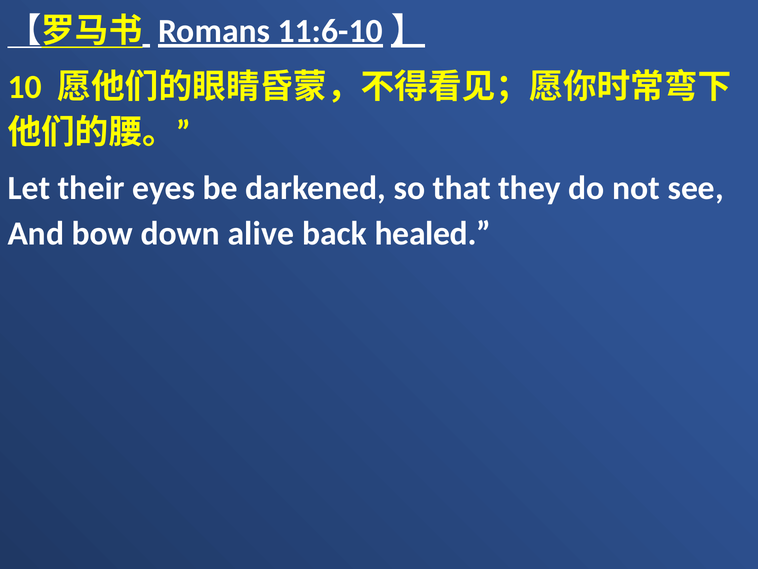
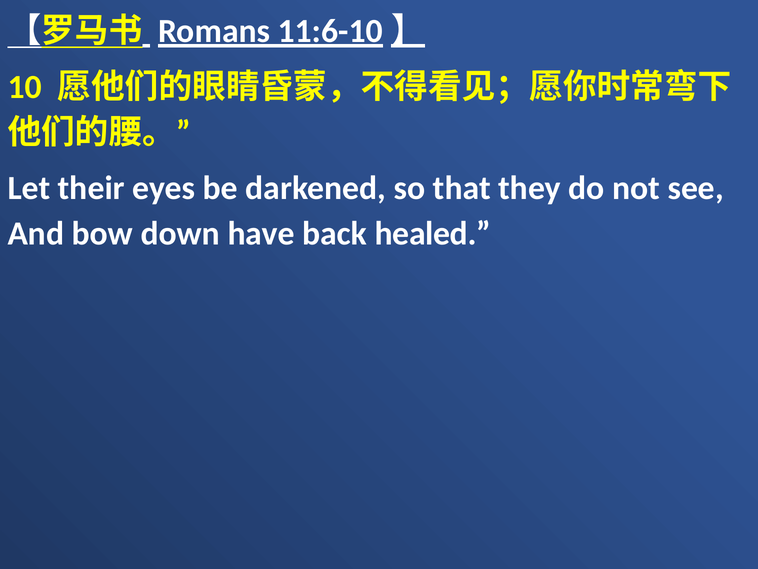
alive: alive -> have
